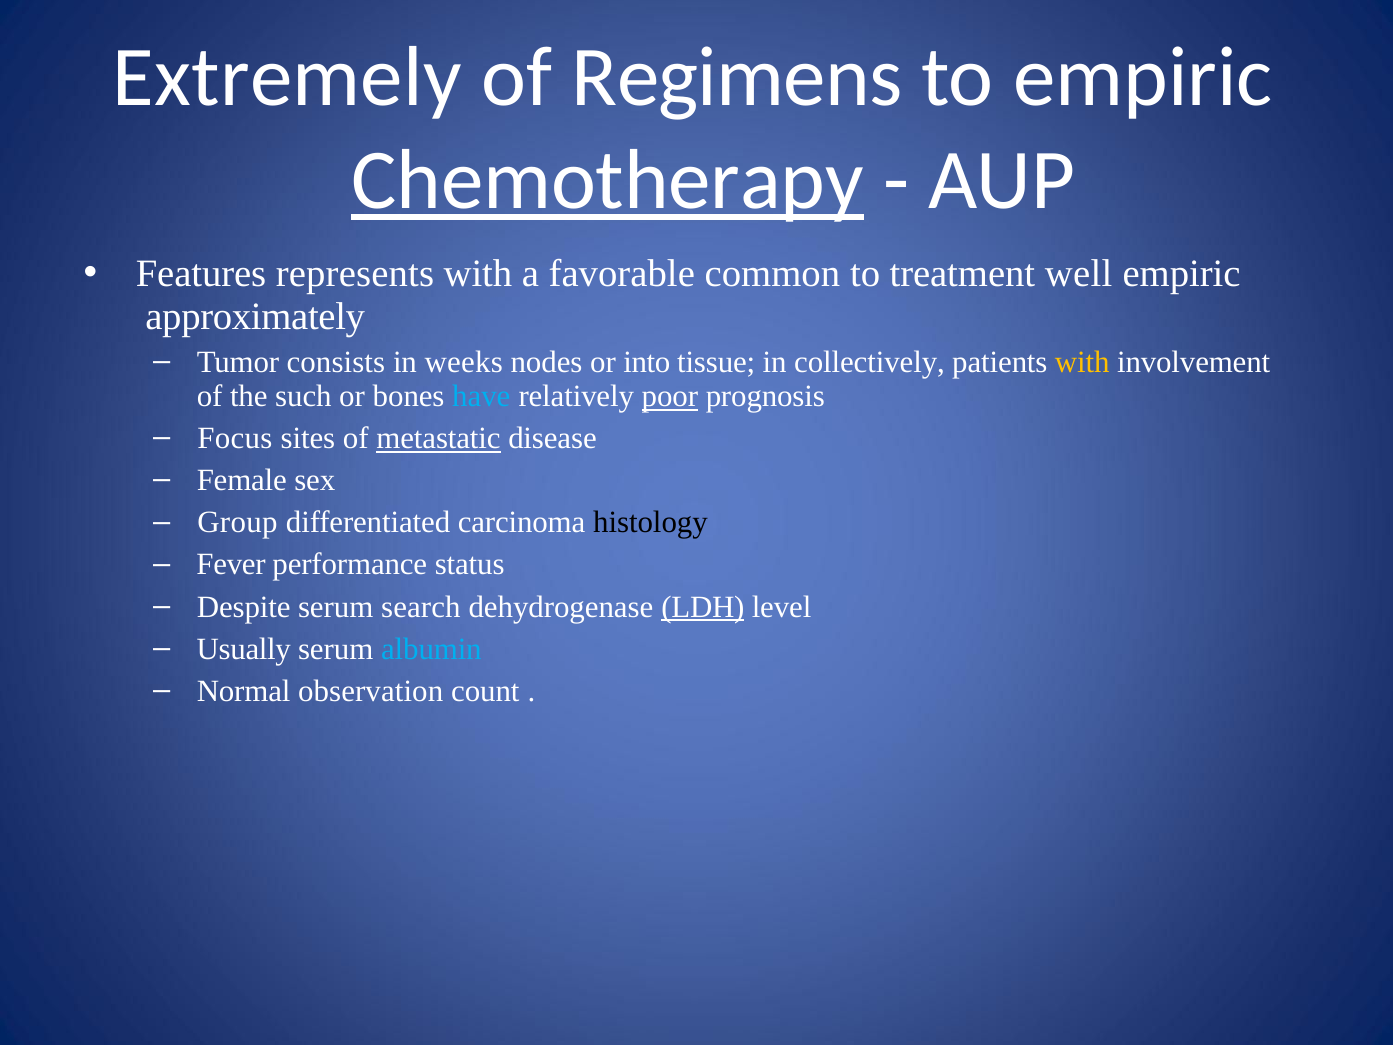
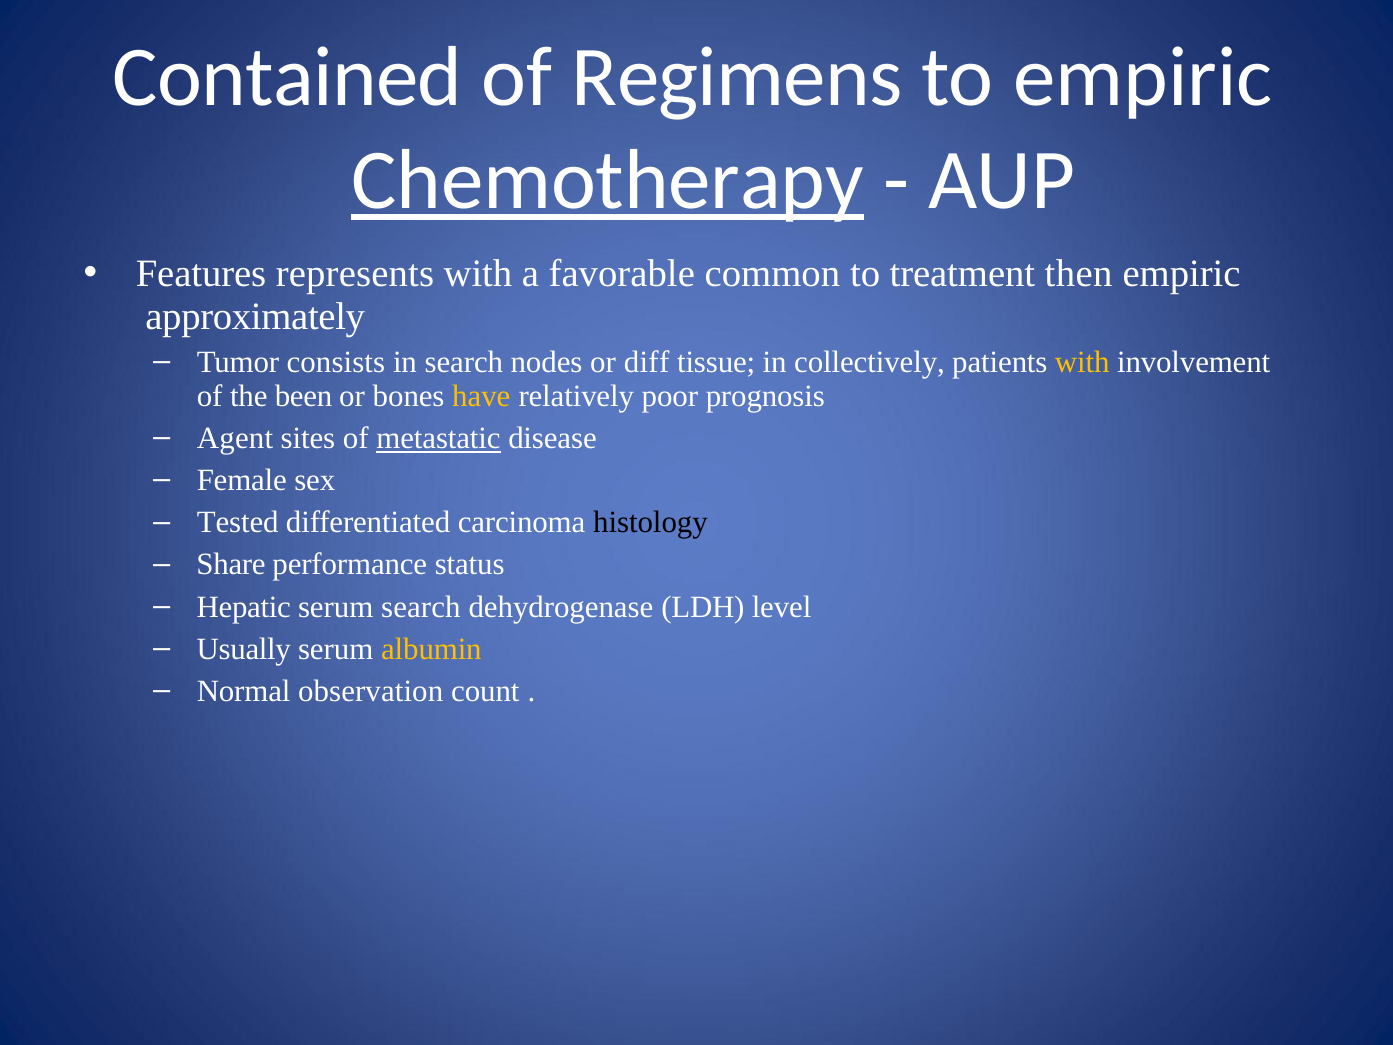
Extremely: Extremely -> Contained
well: well -> then
in weeks: weeks -> search
into: into -> diff
such: such -> been
have colour: light blue -> yellow
poor underline: present -> none
Focus: Focus -> Agent
Group: Group -> Tested
Fever: Fever -> Share
Despite: Despite -> Hepatic
LDH underline: present -> none
albumin colour: light blue -> yellow
